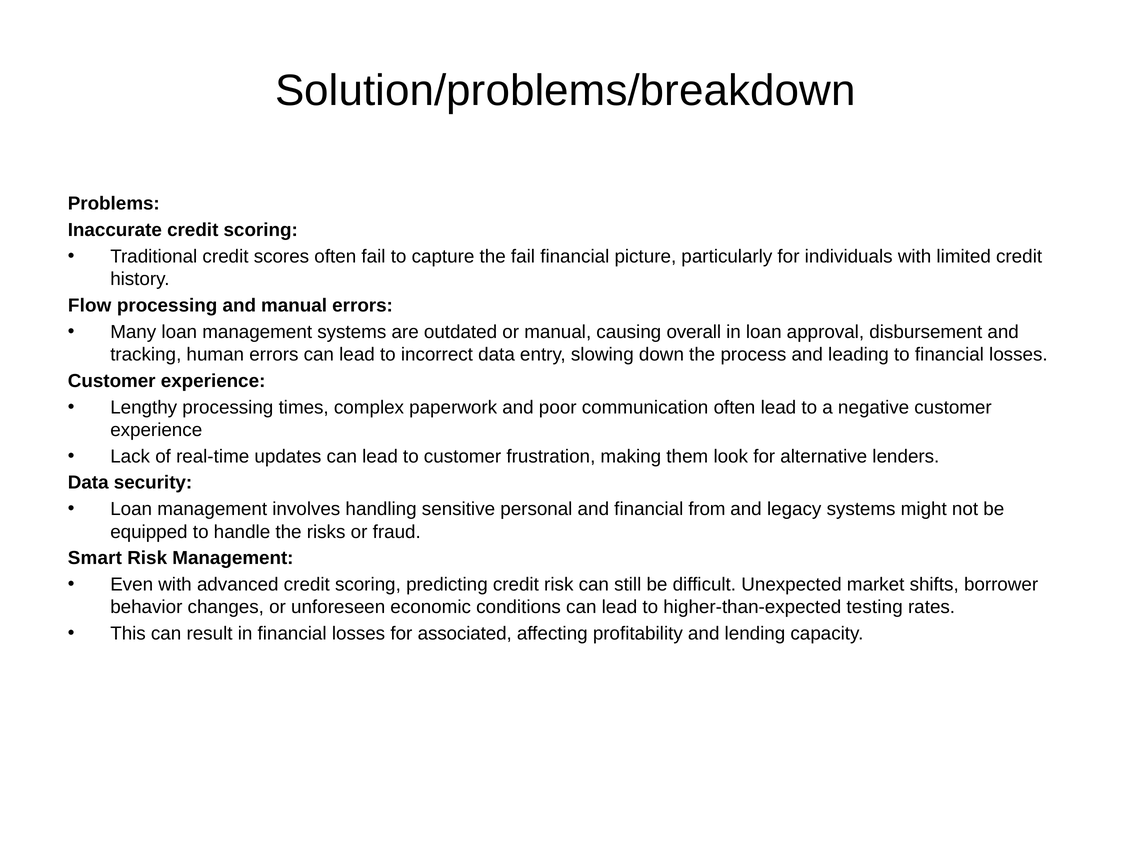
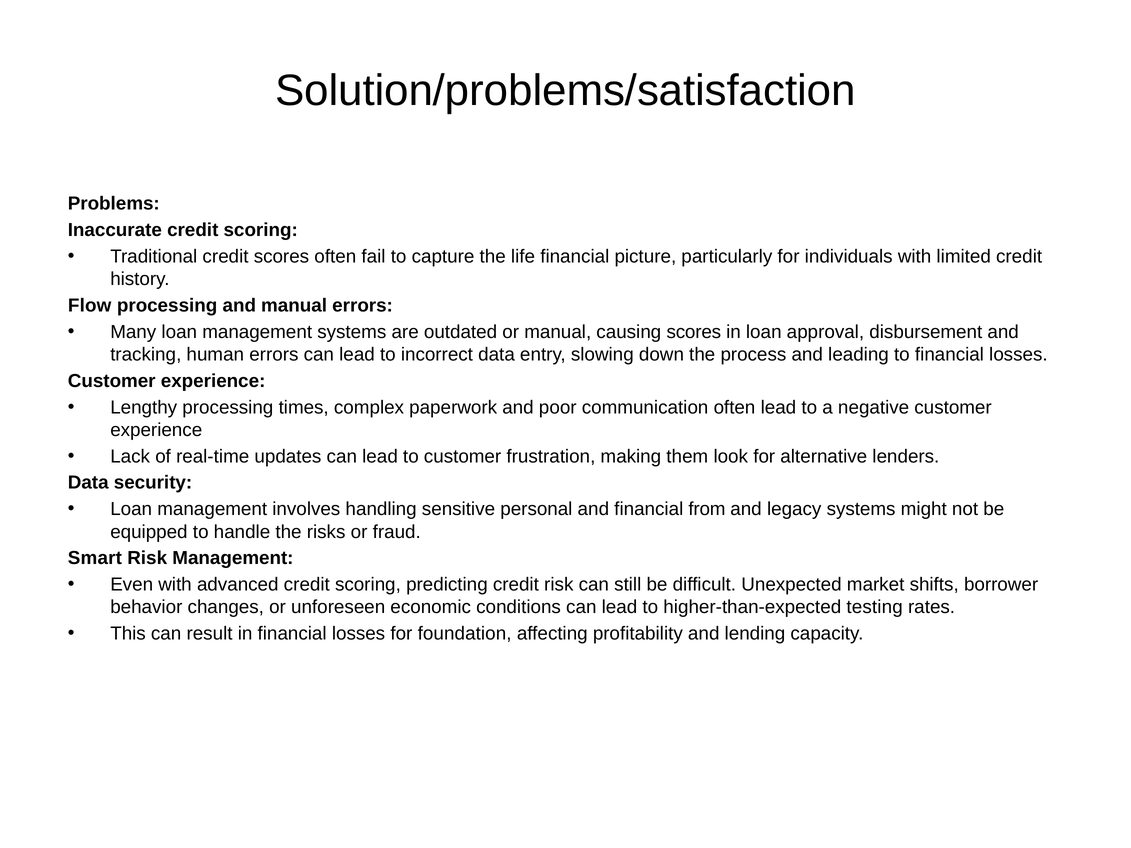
Solution/problems/breakdown: Solution/problems/breakdown -> Solution/problems/satisfaction
the fail: fail -> life
causing overall: overall -> scores
associated: associated -> foundation
